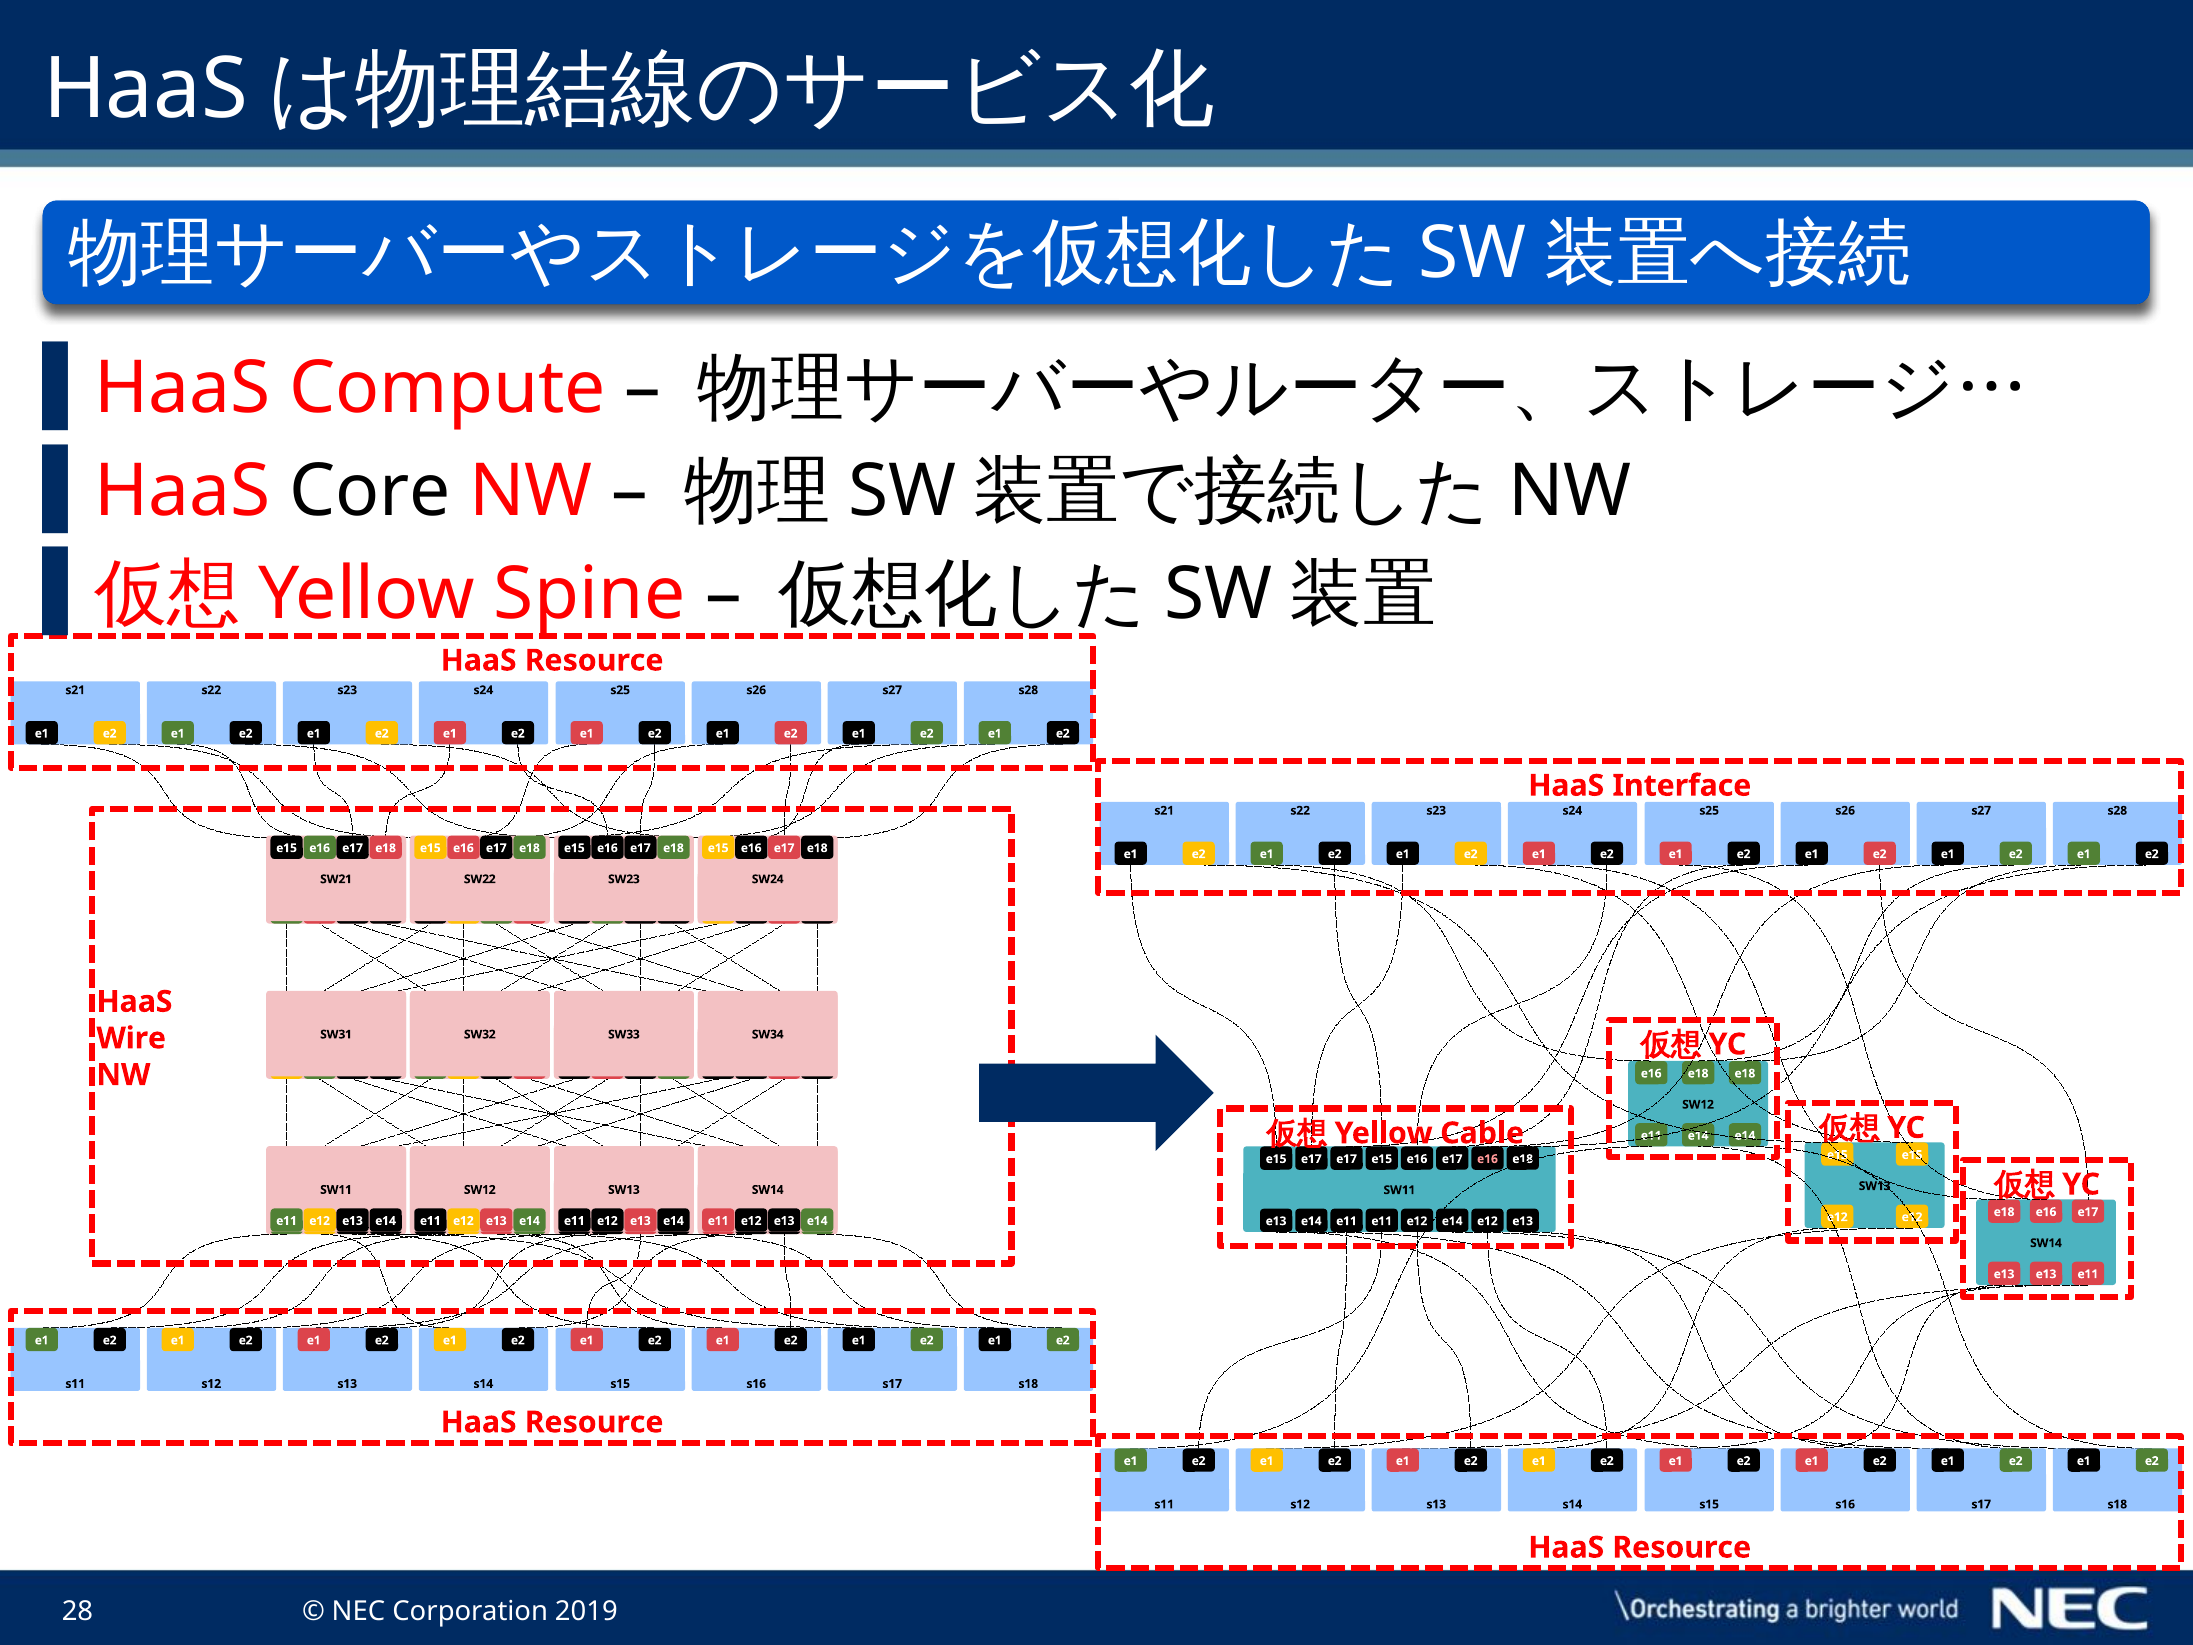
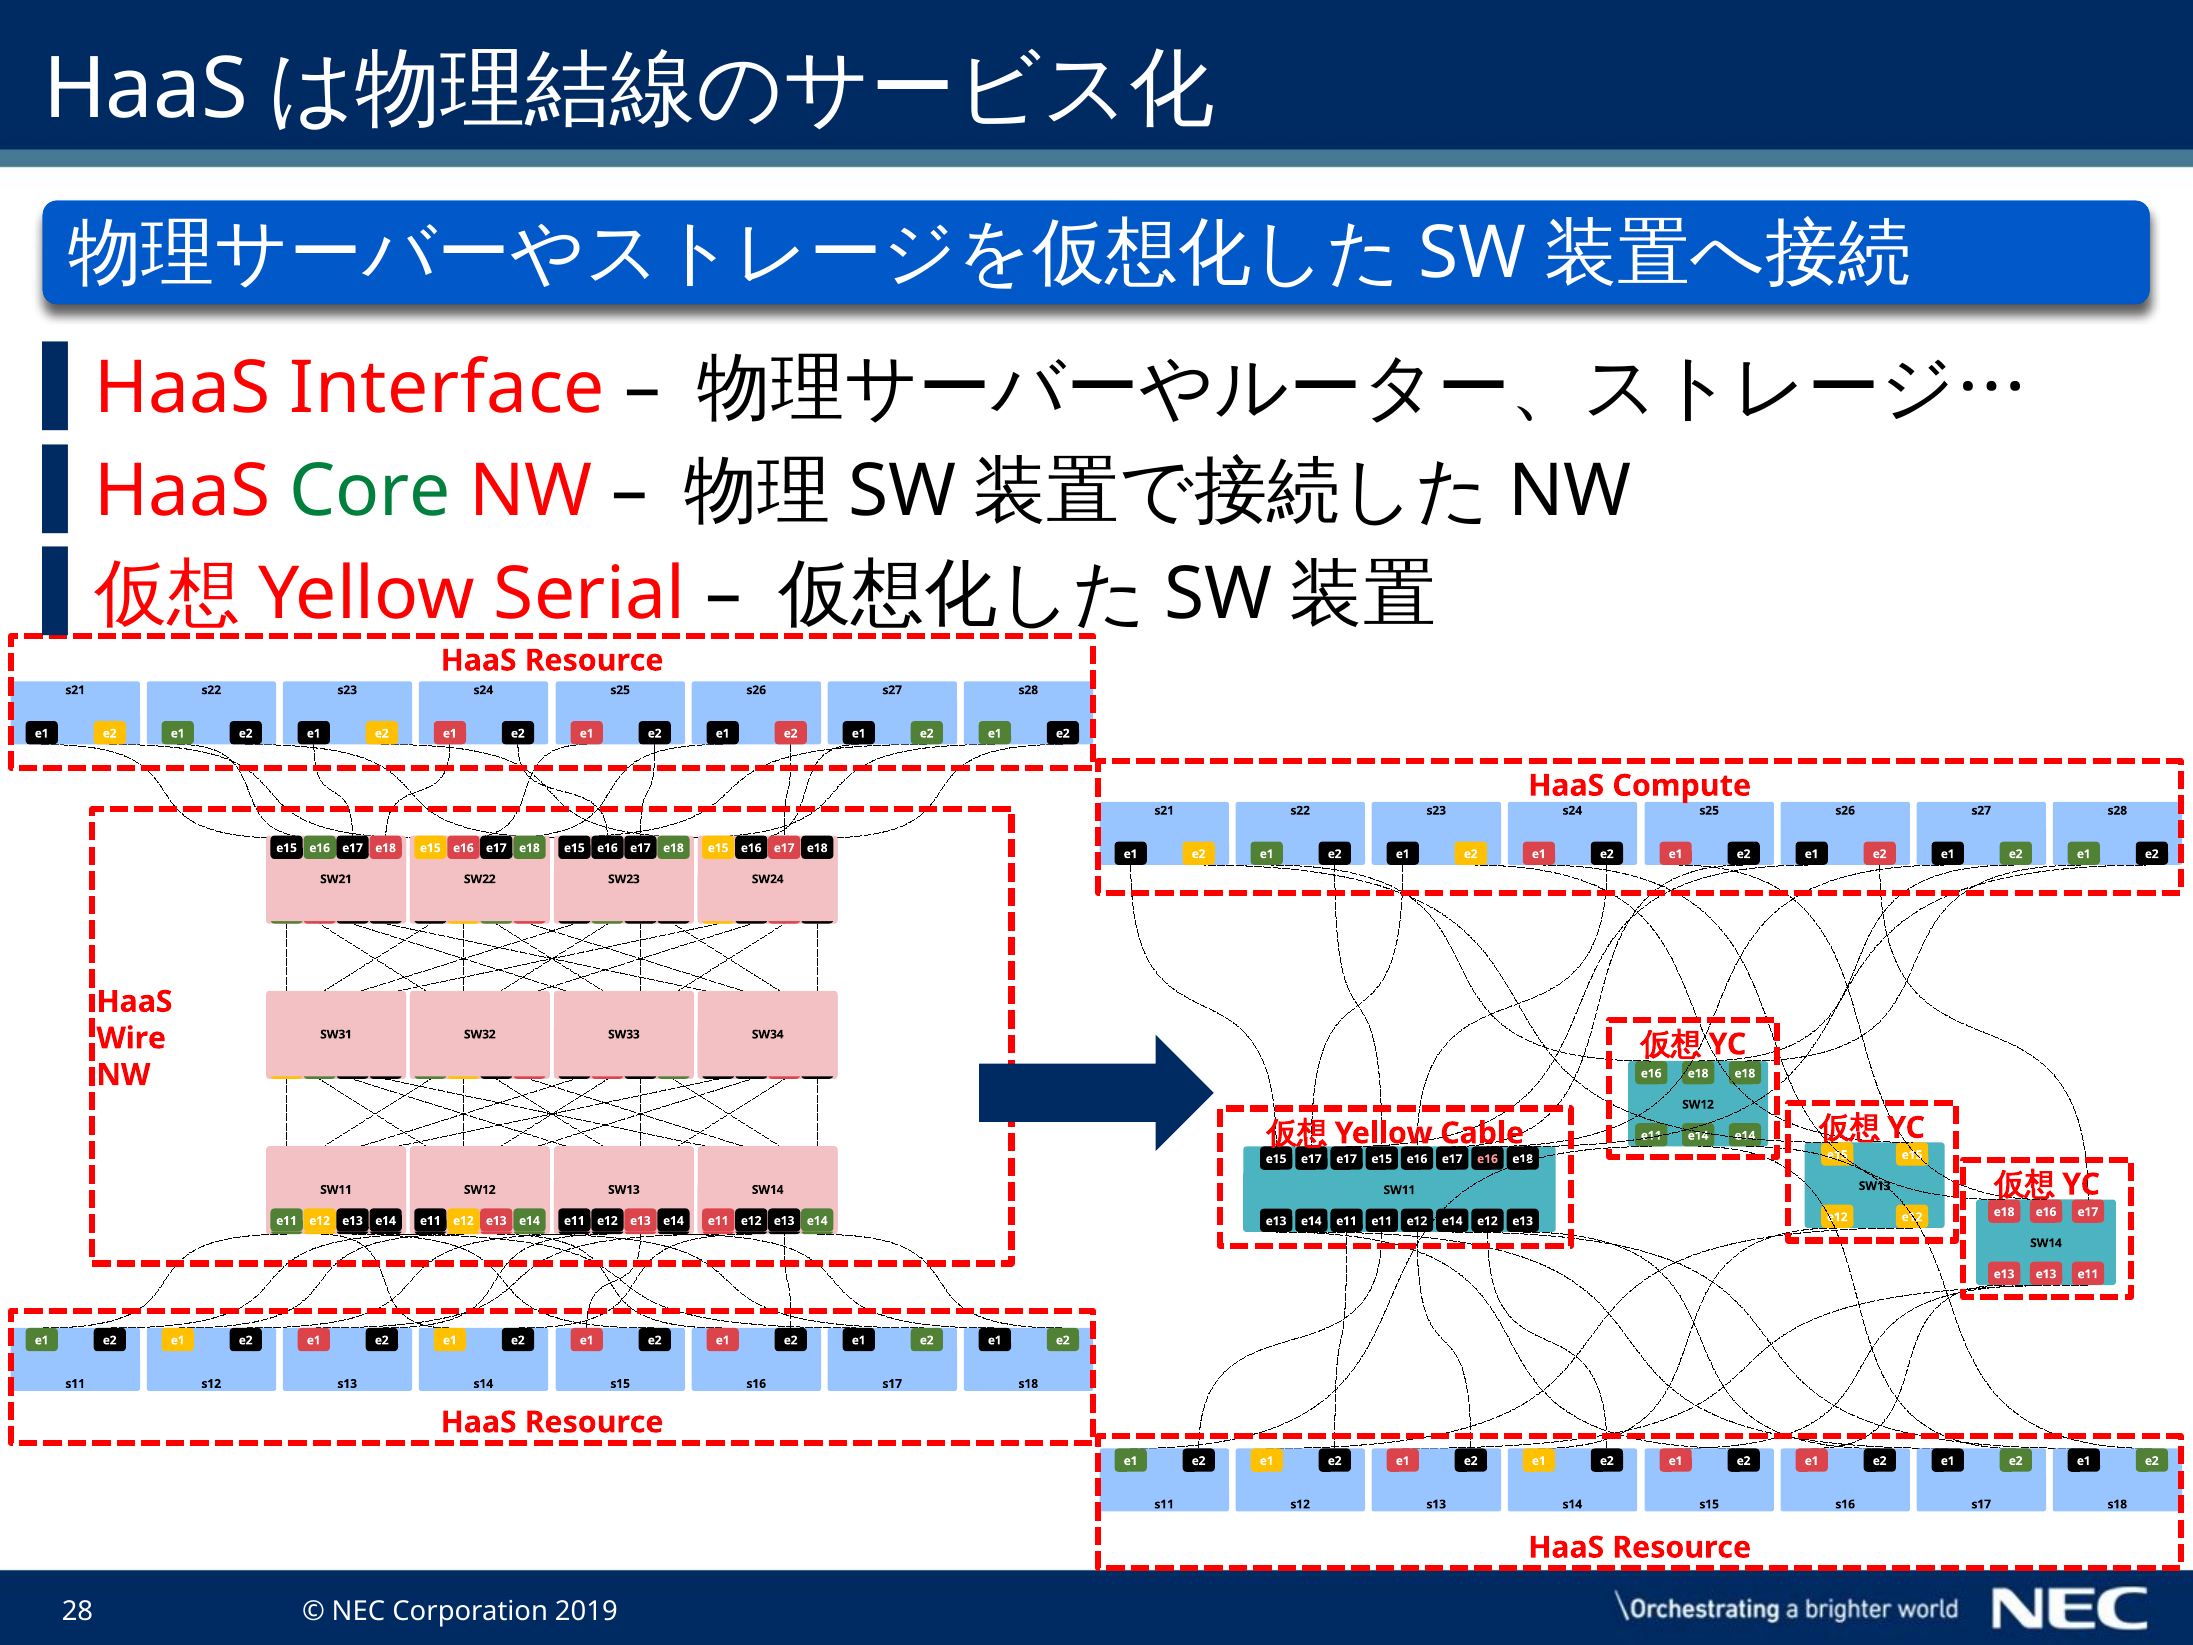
Compute: Compute -> Interface
Core colour: black -> green
Spine: Spine -> Serial
Interface: Interface -> Compute
